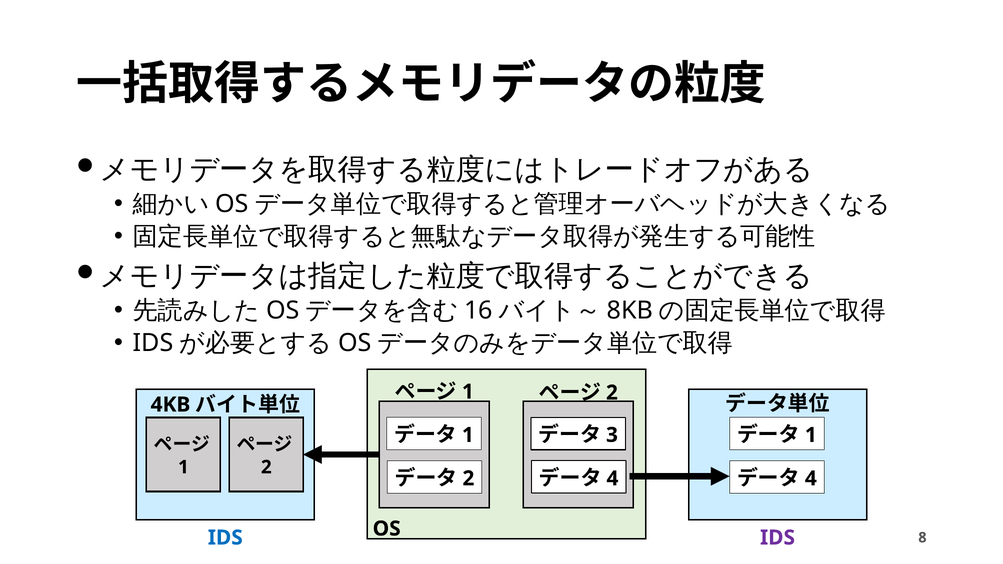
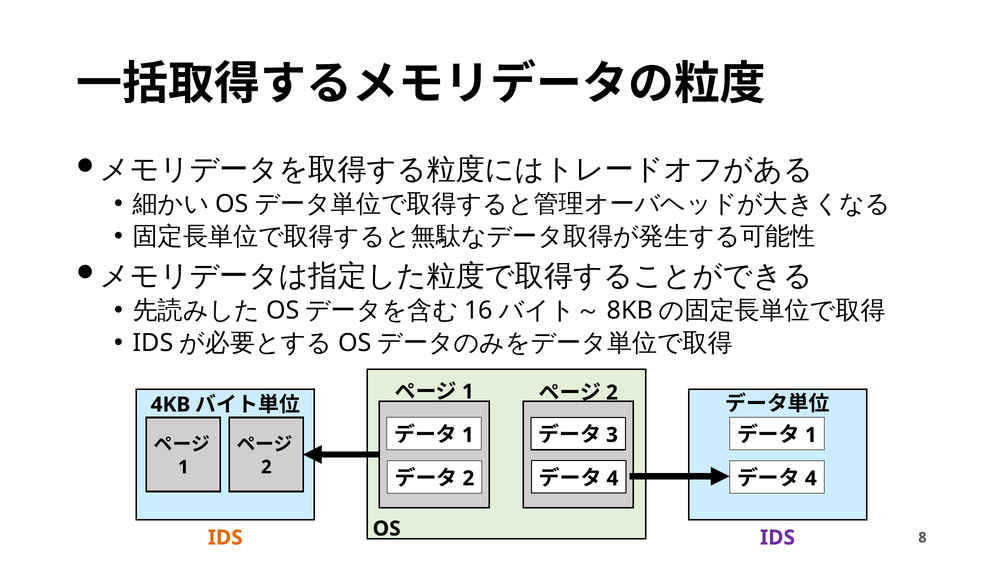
IDS at (225, 538) colour: blue -> orange
